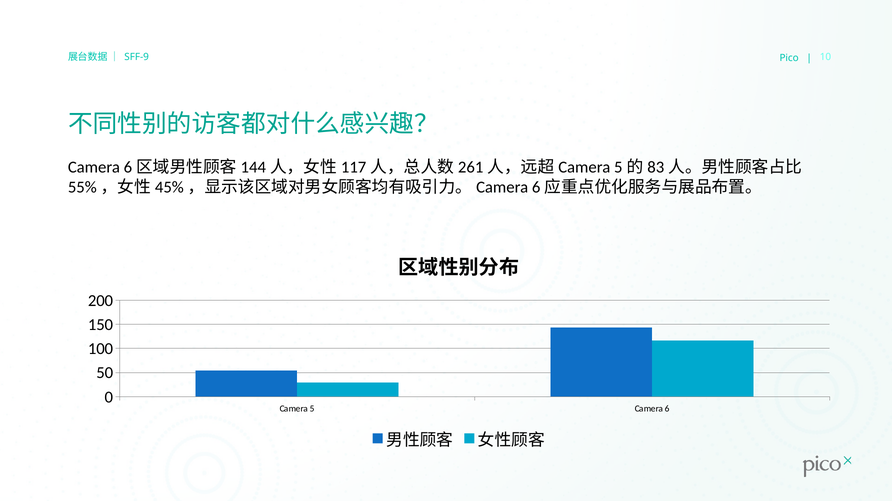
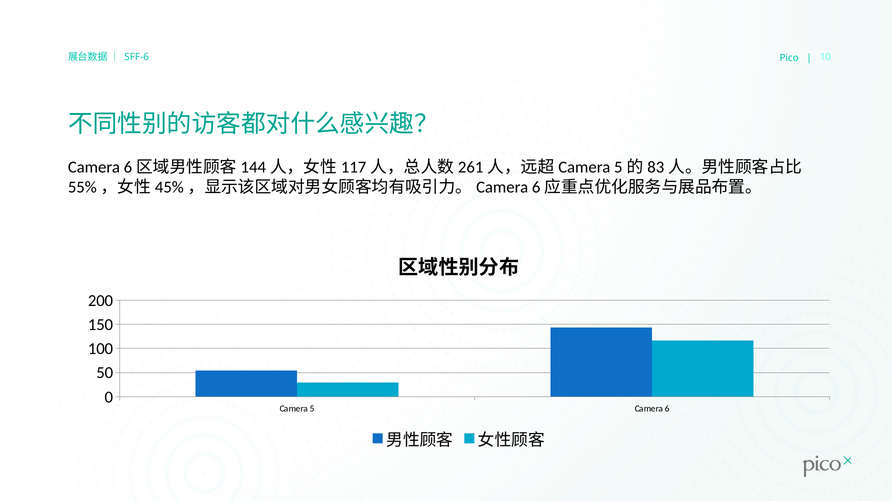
SFF-9: SFF-9 -> SFF-6
